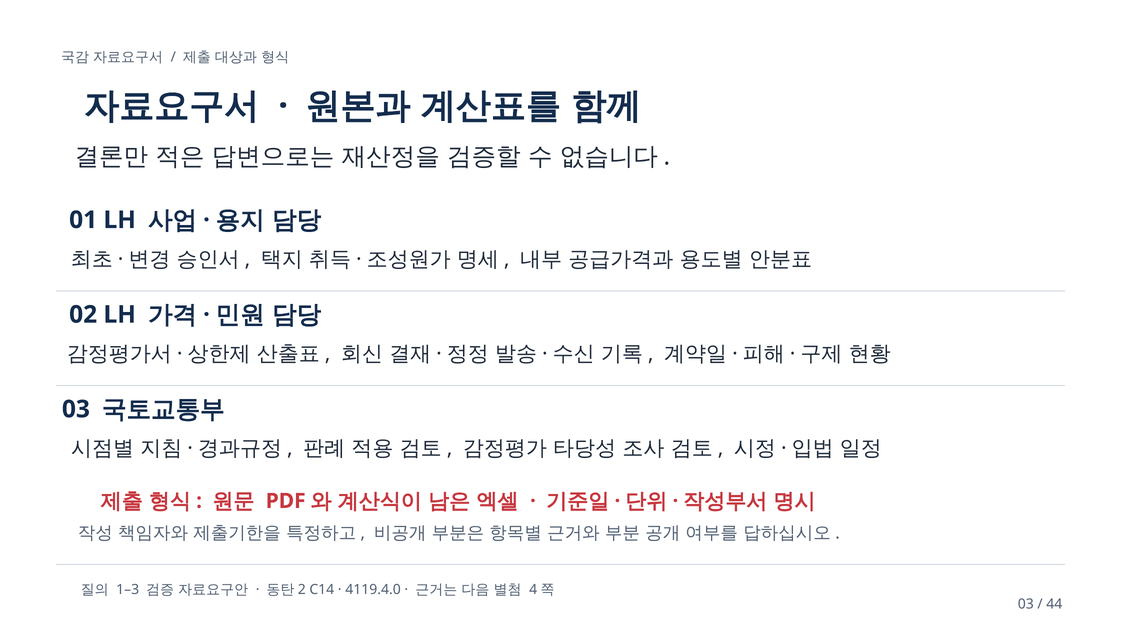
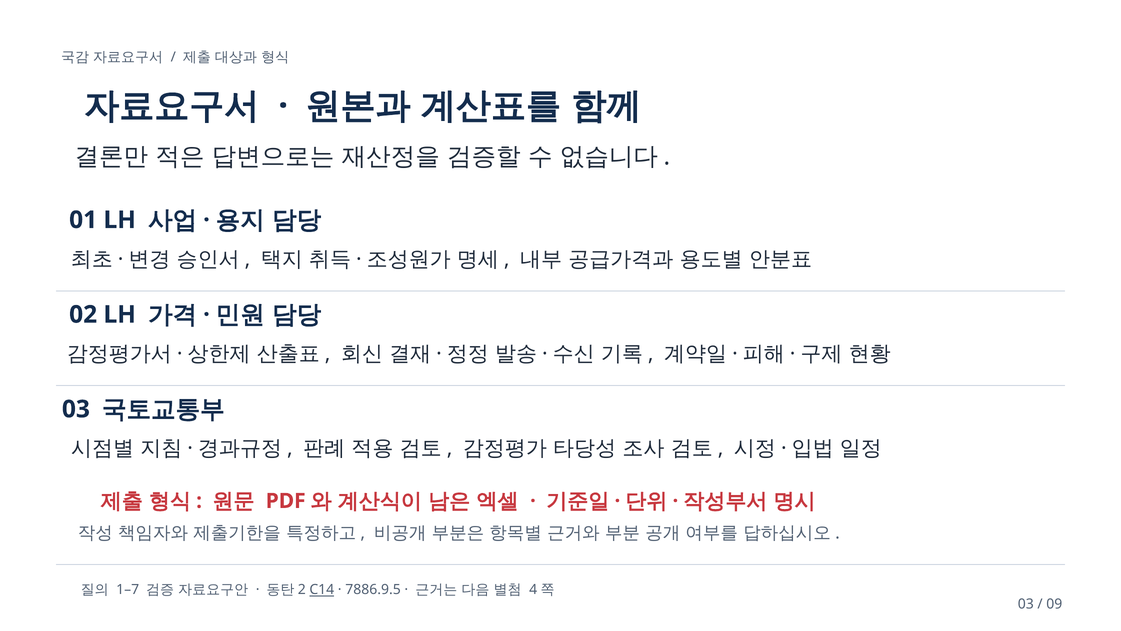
1–3: 1–3 -> 1–7
C14 underline: none -> present
4119.4.0: 4119.4.0 -> 7886.9.5
44: 44 -> 09
